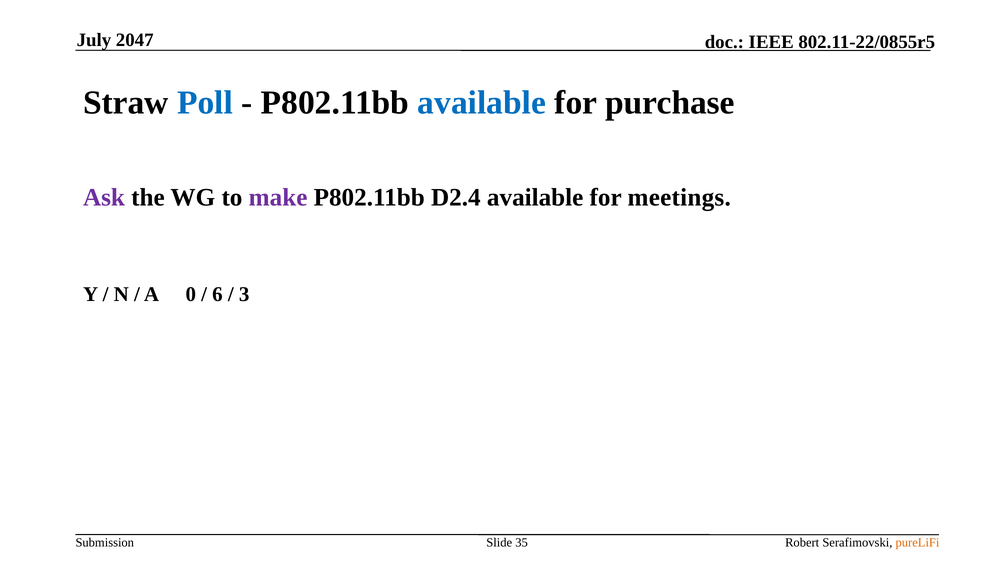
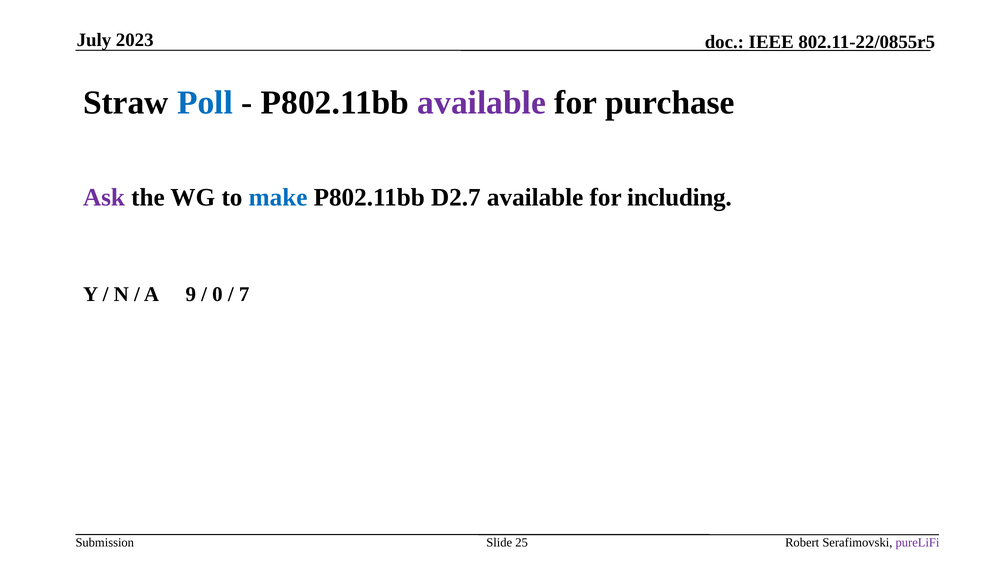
2047: 2047 -> 2023
available at (482, 103) colour: blue -> purple
make colour: purple -> blue
D2.4: D2.4 -> D2.7
meetings: meetings -> including
0: 0 -> 9
6: 6 -> 0
3: 3 -> 7
35: 35 -> 25
pureLiFi colour: orange -> purple
